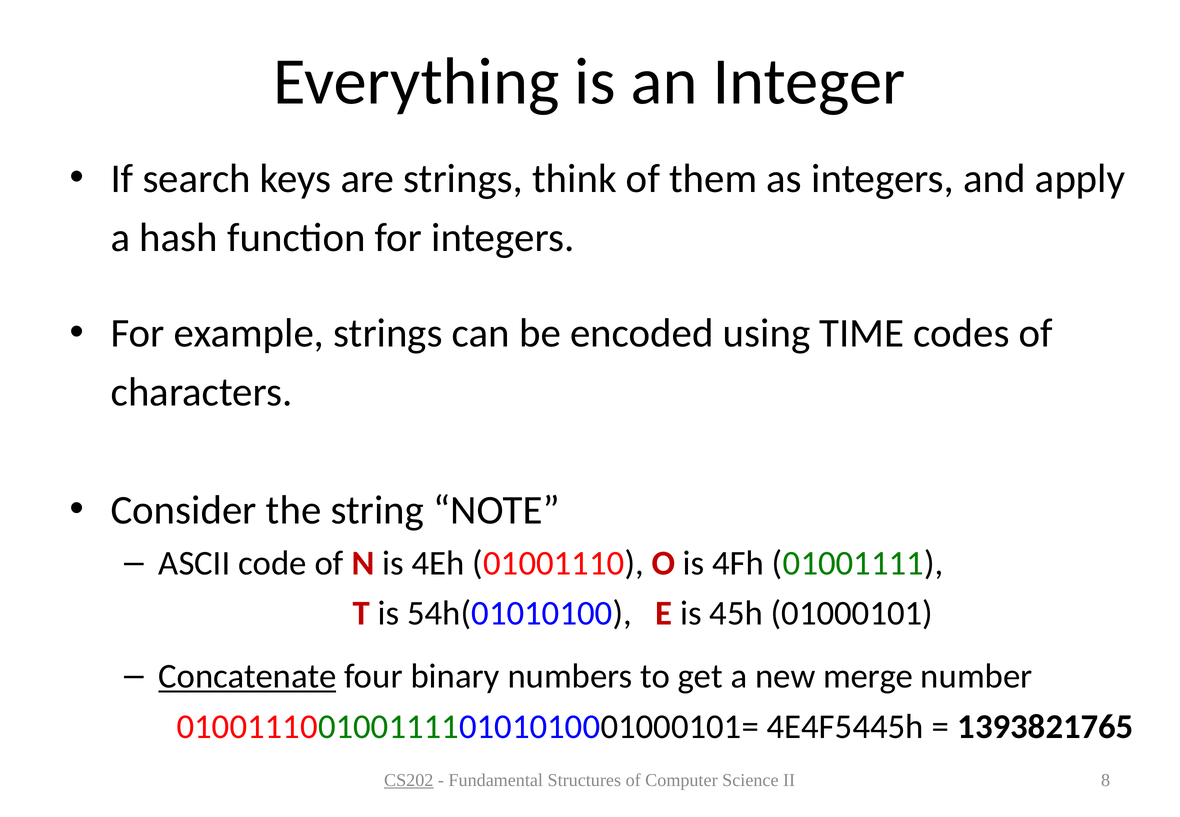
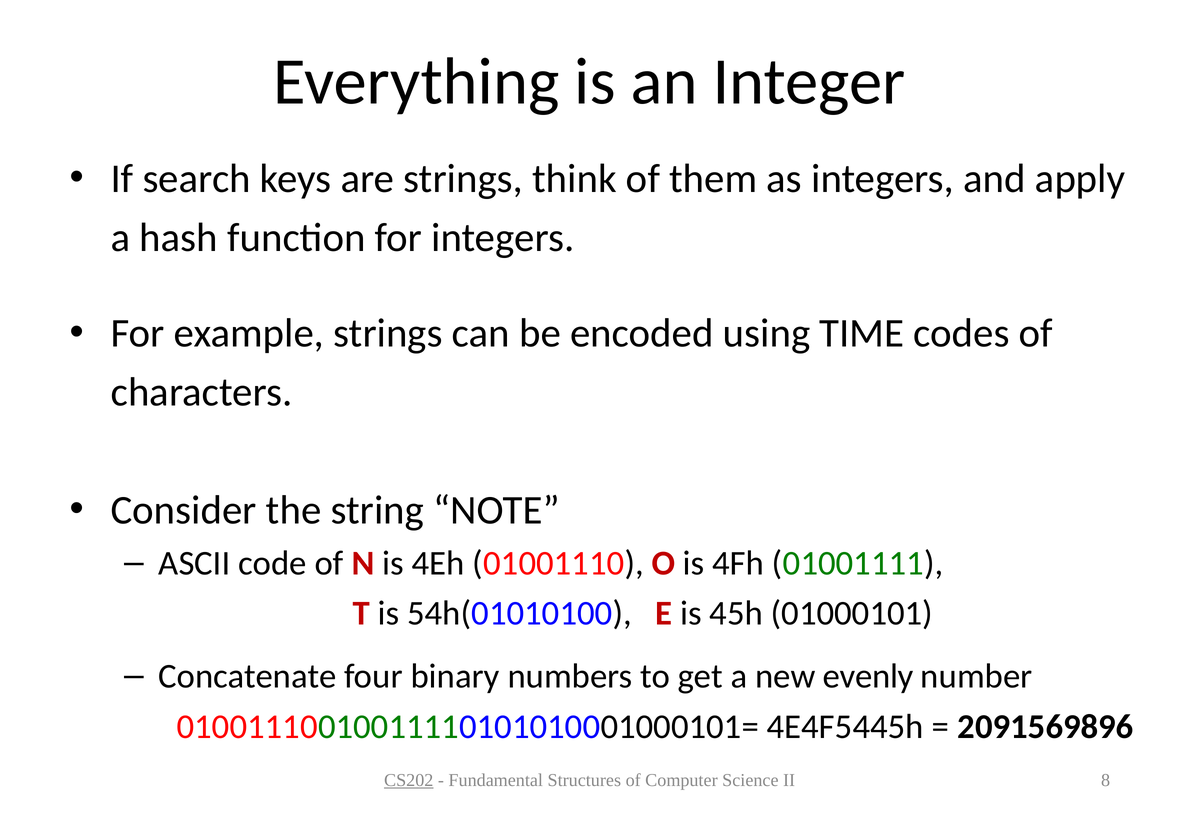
Concatenate underline: present -> none
merge: merge -> evenly
1393821765: 1393821765 -> 2091569896
